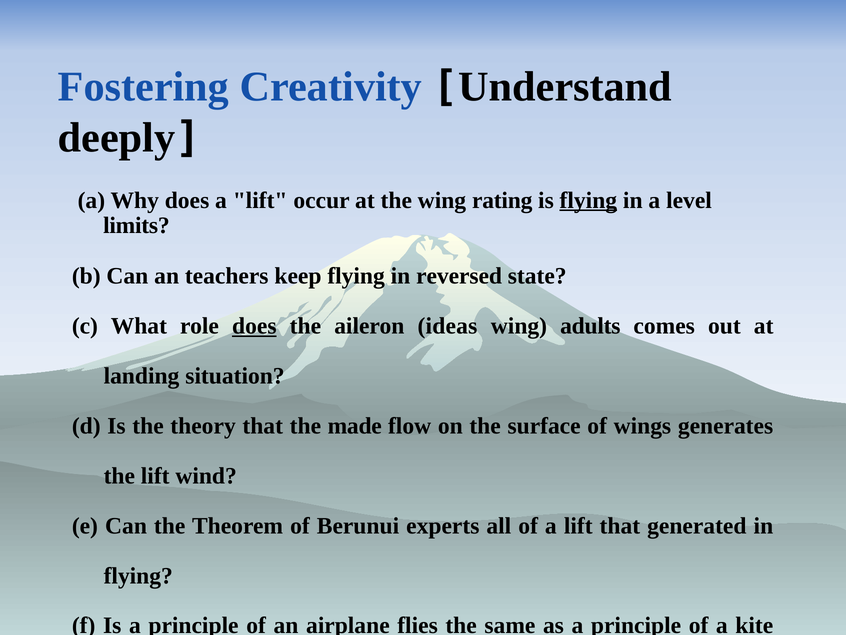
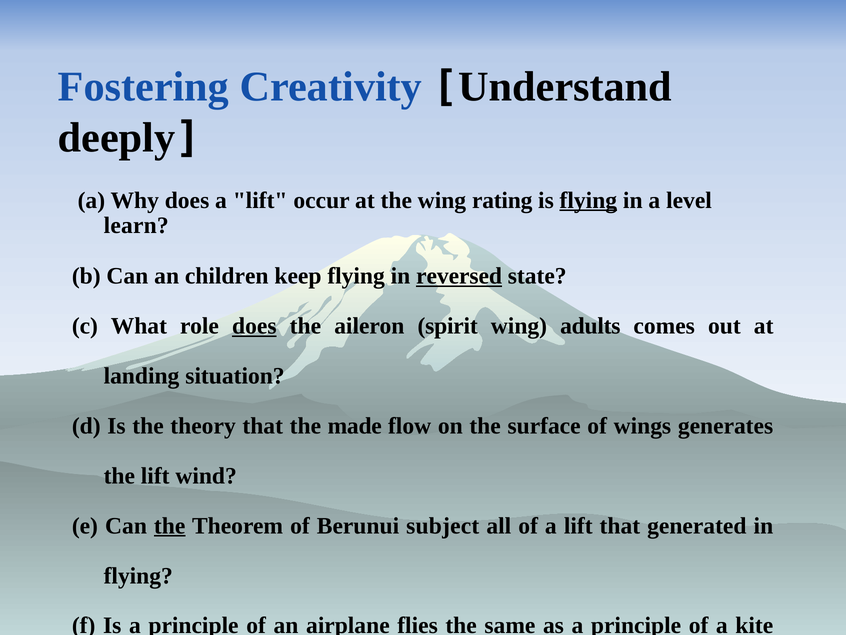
limits: limits -> learn
teachers: teachers -> children
reversed underline: none -> present
ideas: ideas -> spirit
the at (170, 525) underline: none -> present
experts: experts -> subject
